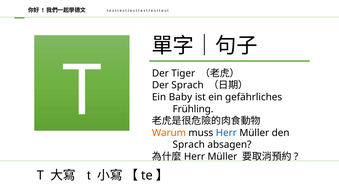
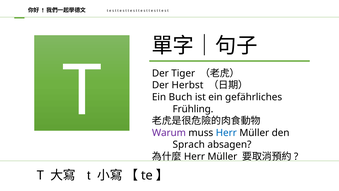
Der Sprach: Sprach -> Herbst
Baby: Baby -> Buch
Warum colour: orange -> purple
